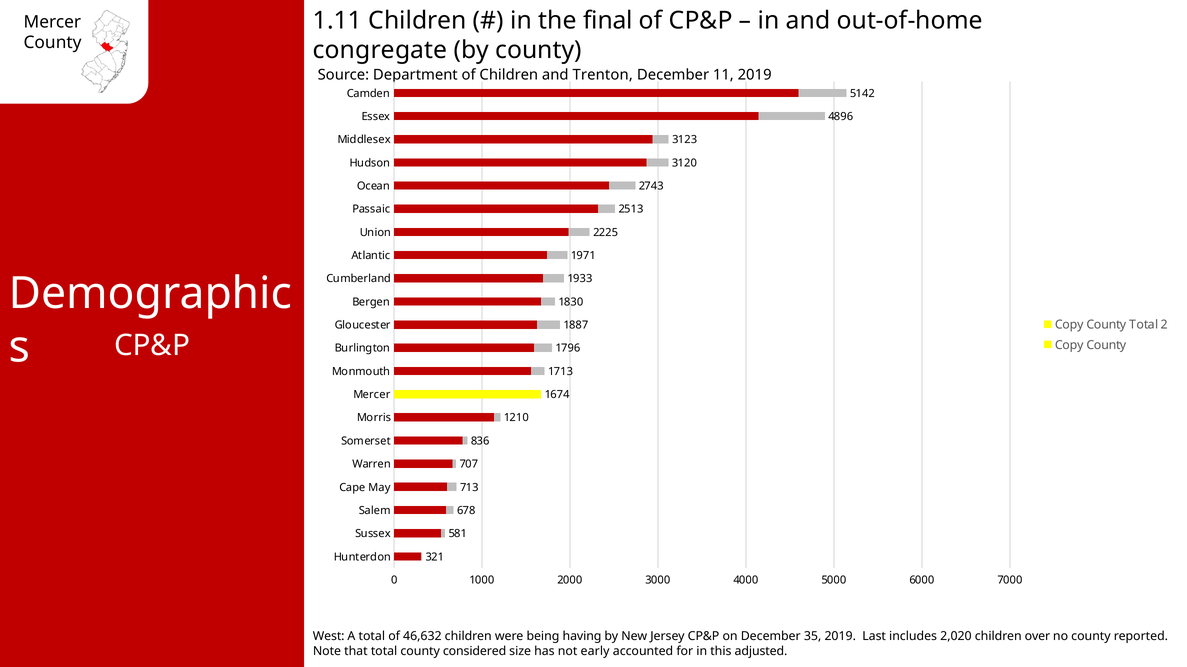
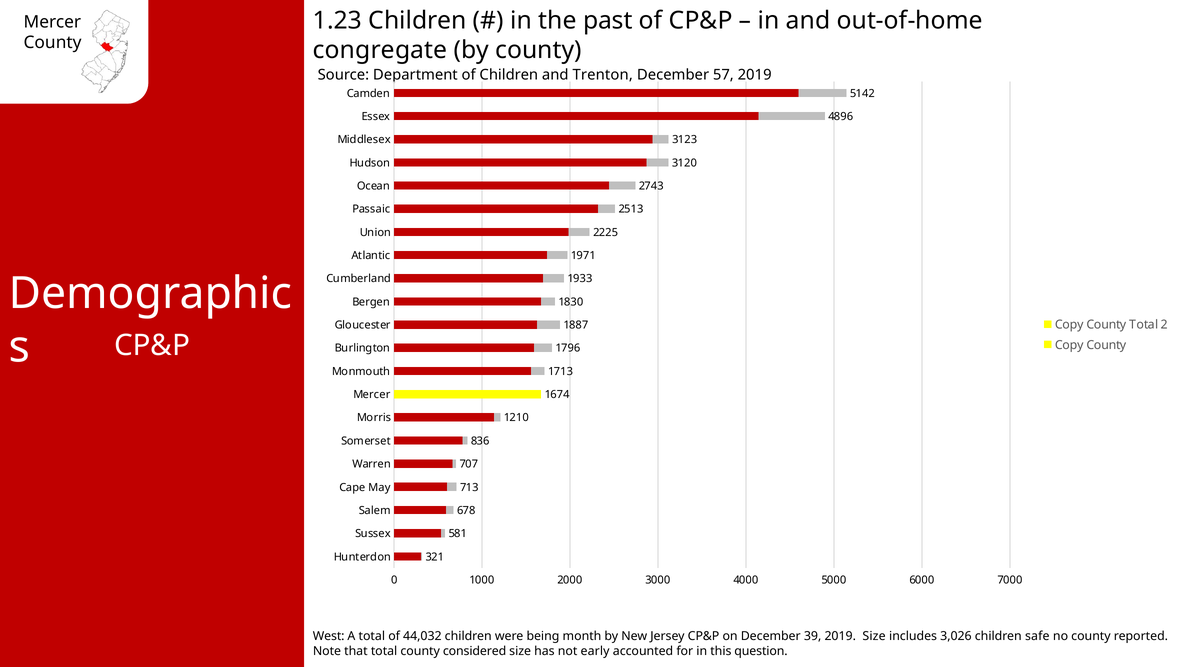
1.11: 1.11 -> 1.23
final: final -> past
11: 11 -> 57
46,632: 46,632 -> 44,032
having: having -> month
35: 35 -> 39
2019 Last: Last -> Size
2,020: 2,020 -> 3,026
over: over -> safe
adjusted: adjusted -> question
